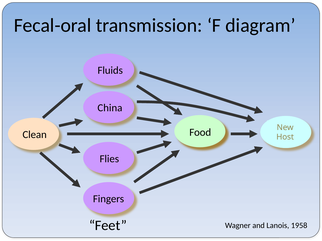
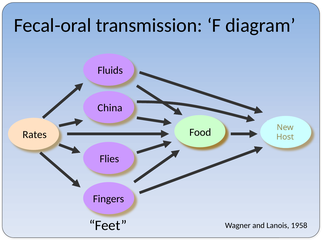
Clean: Clean -> Rates
